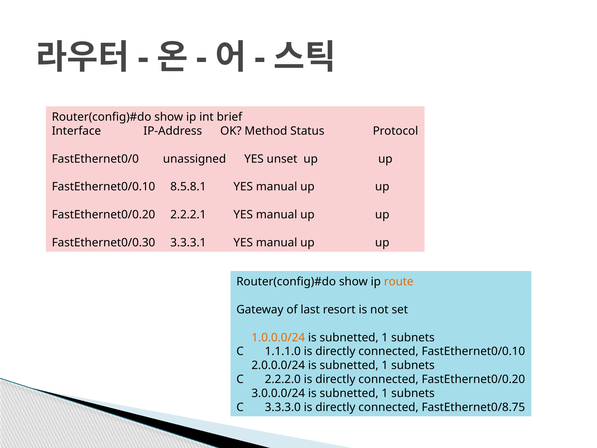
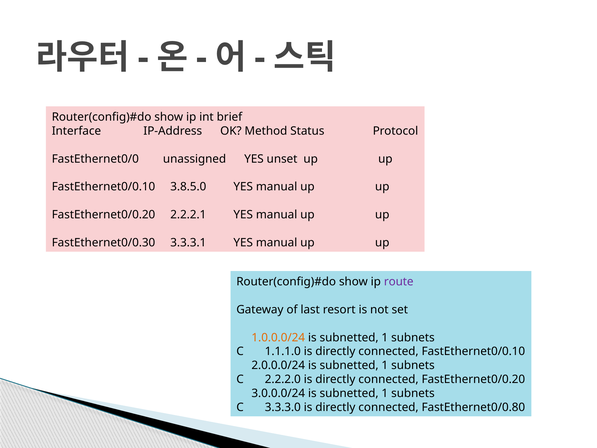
8.5.8.1: 8.5.8.1 -> 3.8.5.0
route colour: orange -> purple
FastEthernet0/8.75: FastEthernet0/8.75 -> FastEthernet0/0.80
